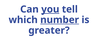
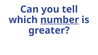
you underline: present -> none
